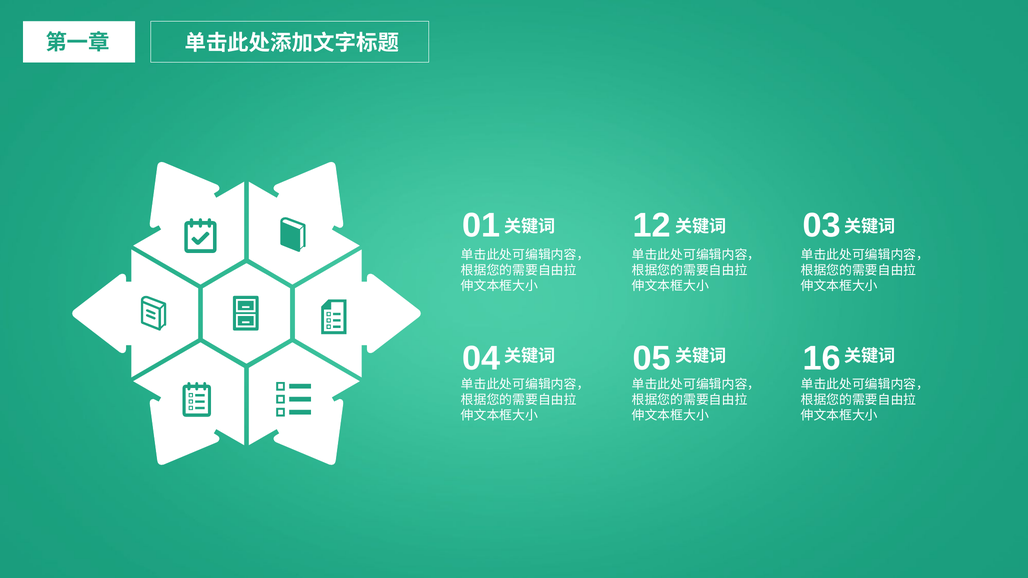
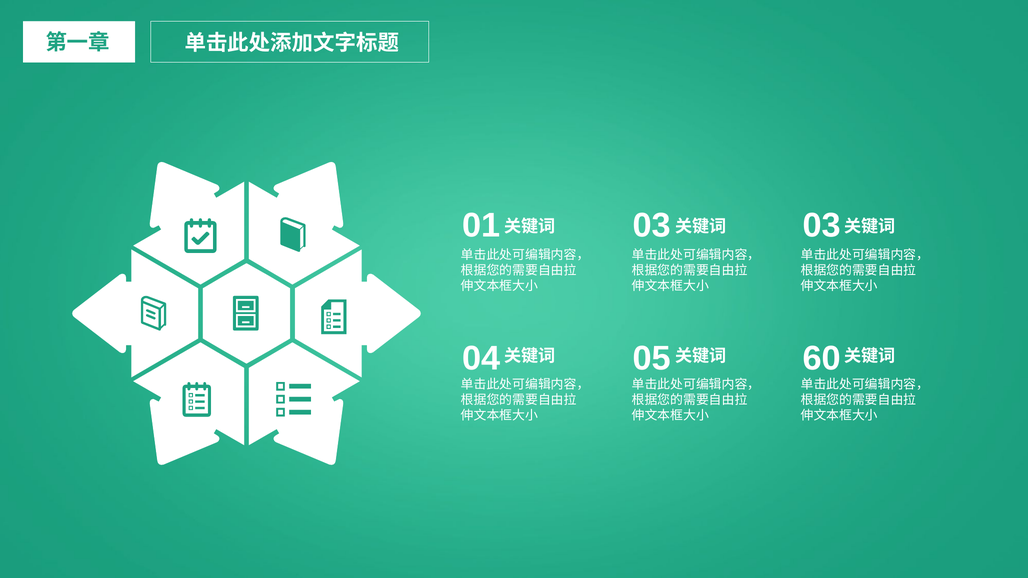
01 12: 12 -> 03
16: 16 -> 60
